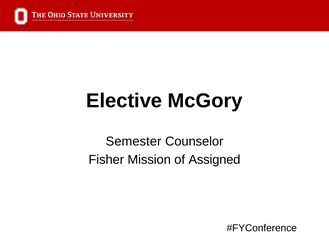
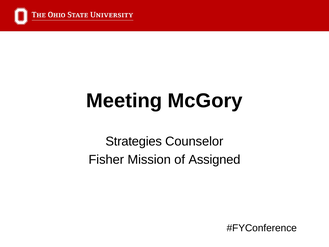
Elective: Elective -> Meeting
Semester: Semester -> Strategies
